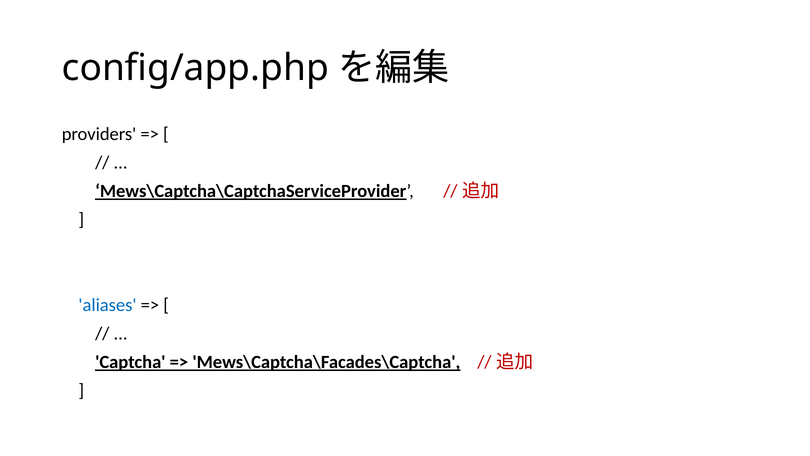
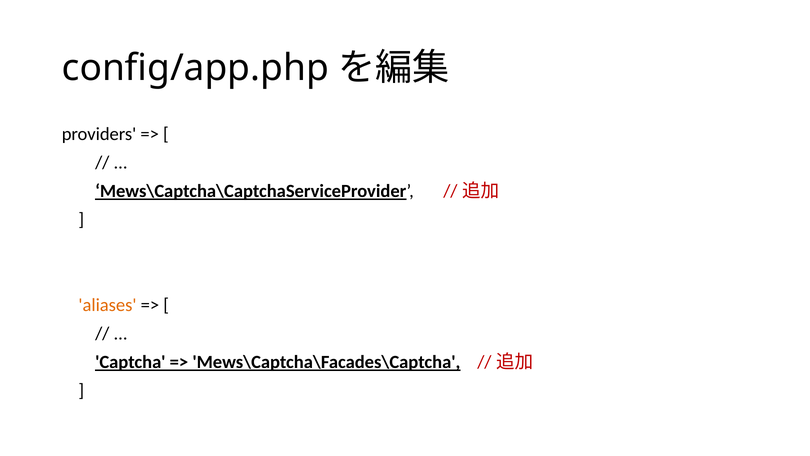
aliases colour: blue -> orange
